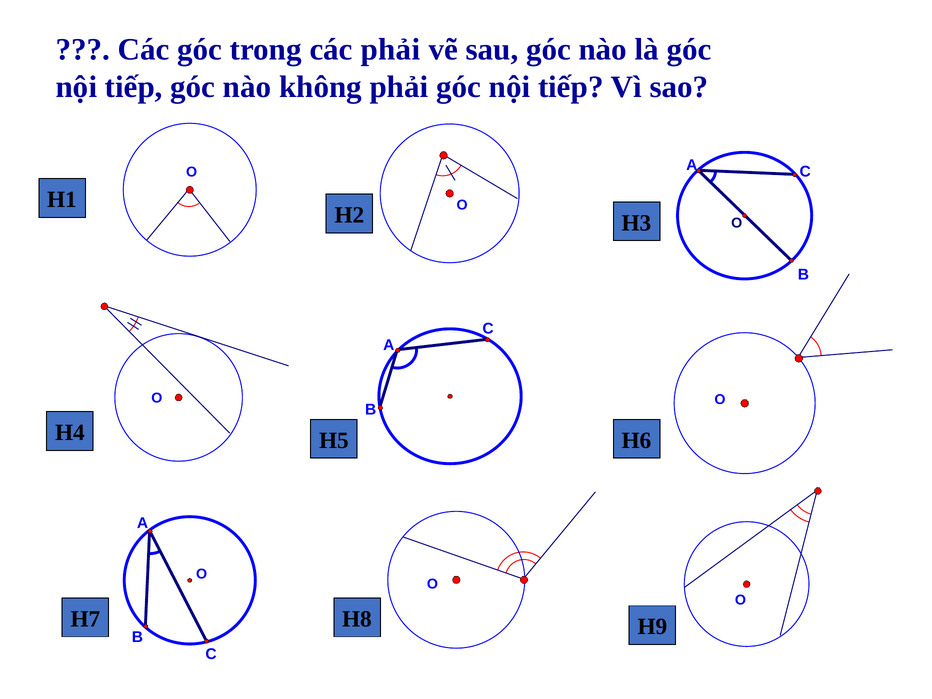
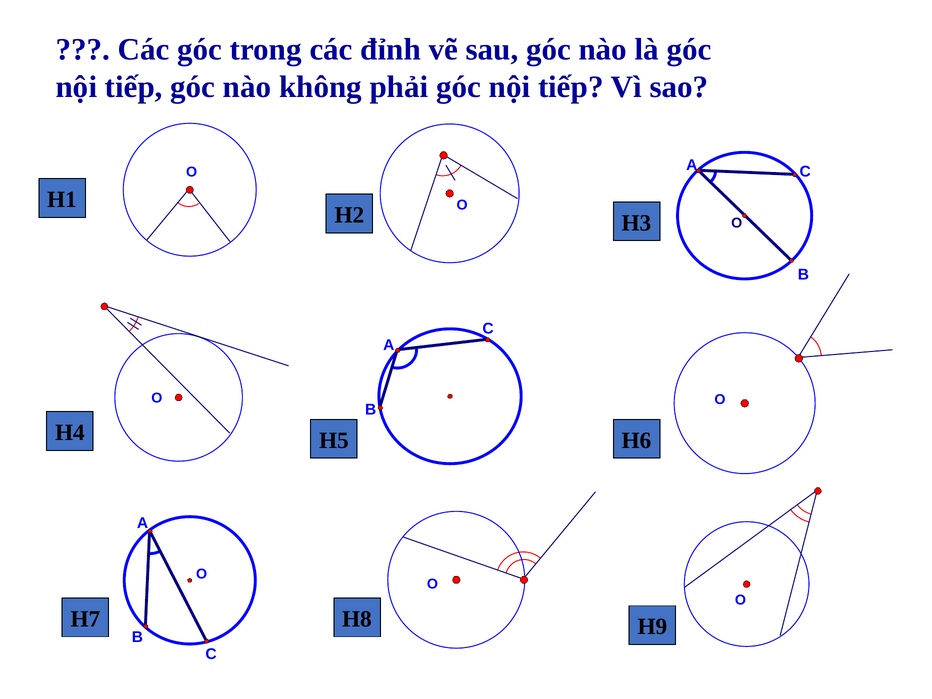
các phải: phải -> đỉnh
